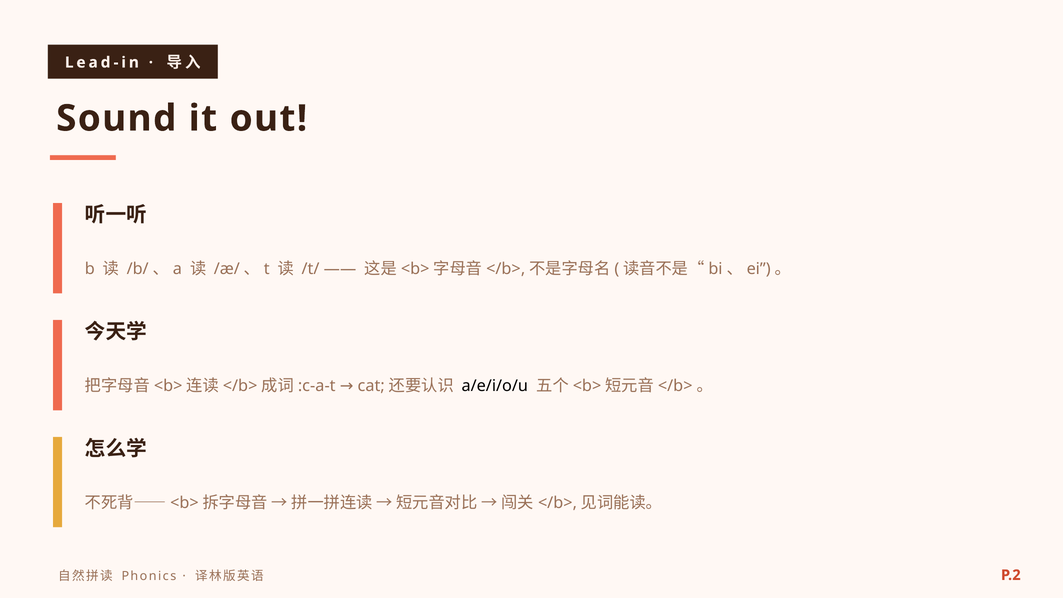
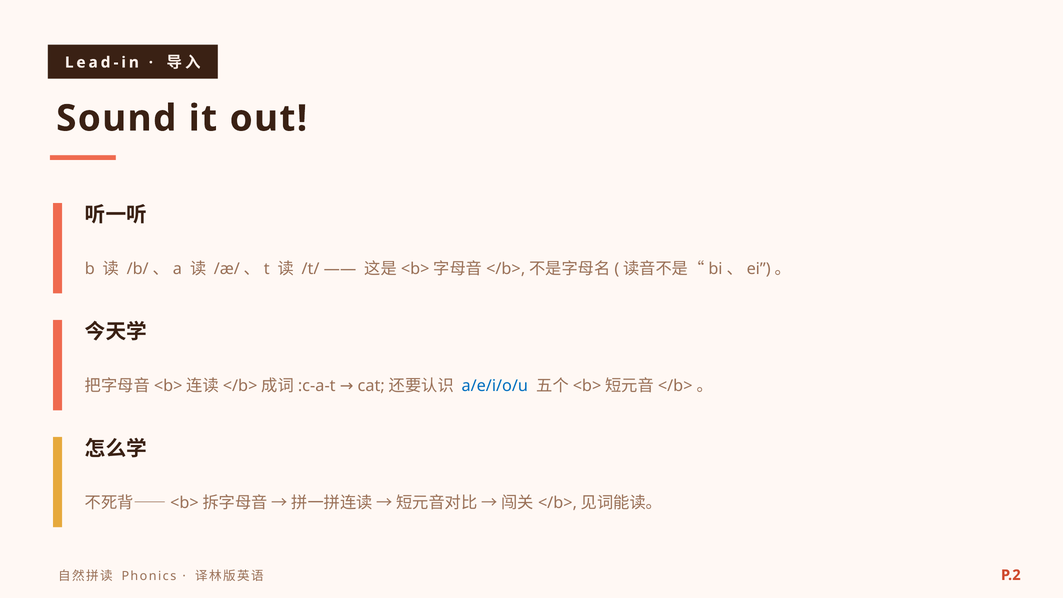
a/e/i/o/u colour: black -> blue
